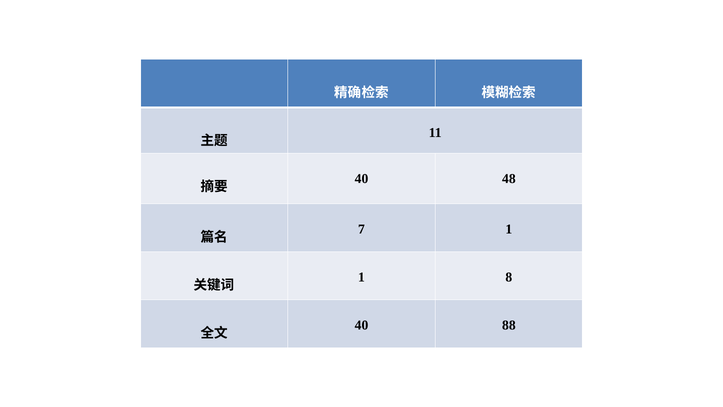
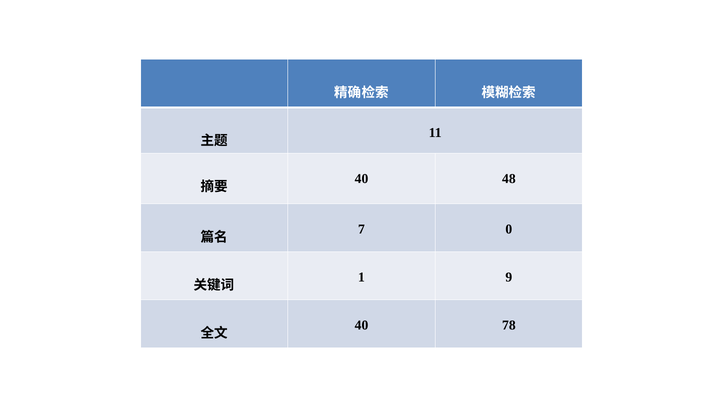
7 1: 1 -> 0
8: 8 -> 9
88: 88 -> 78
